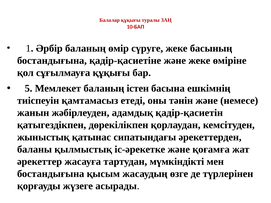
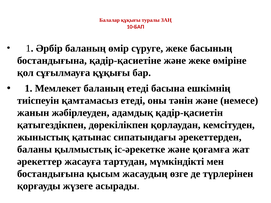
5 at (29, 88): 5 -> 1
баланың істен: істен -> етедi
